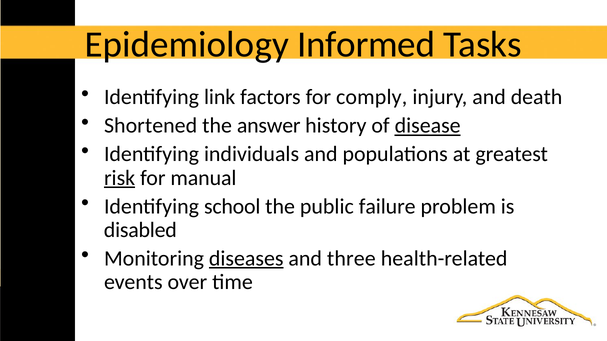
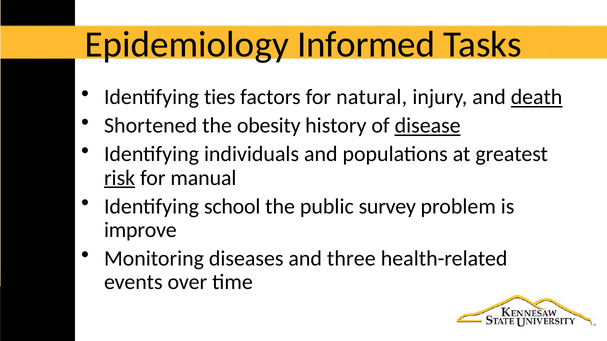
link: link -> ties
comply: comply -> natural
death underline: none -> present
answer: answer -> obesity
failure: failure -> survey
disabled: disabled -> improve
diseases underline: present -> none
